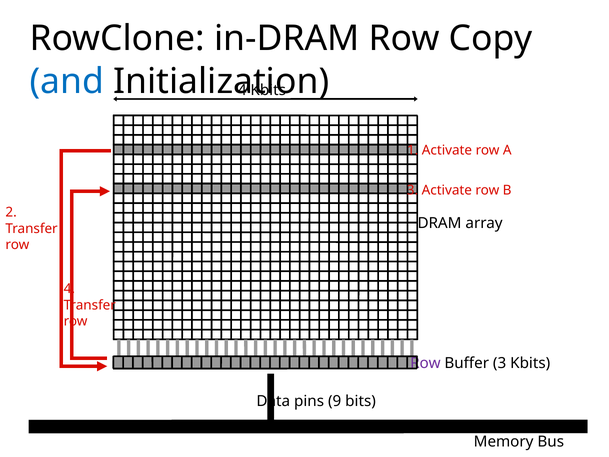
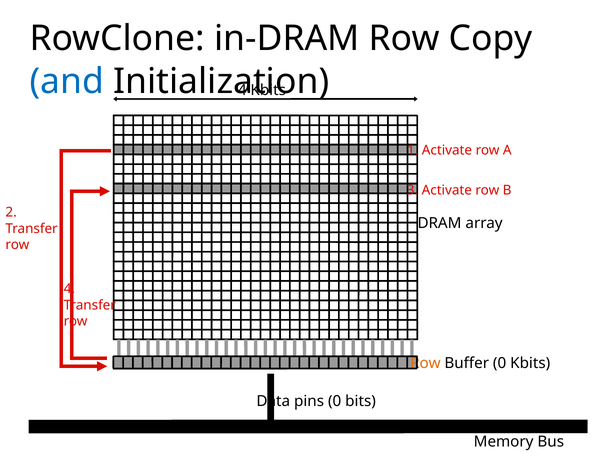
Row at (425, 363) colour: purple -> orange
Buffer 3: 3 -> 0
pins 9: 9 -> 0
